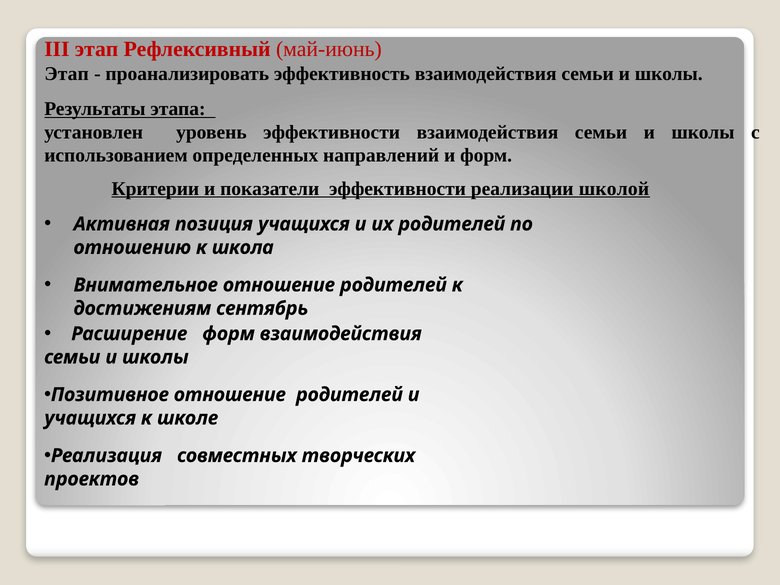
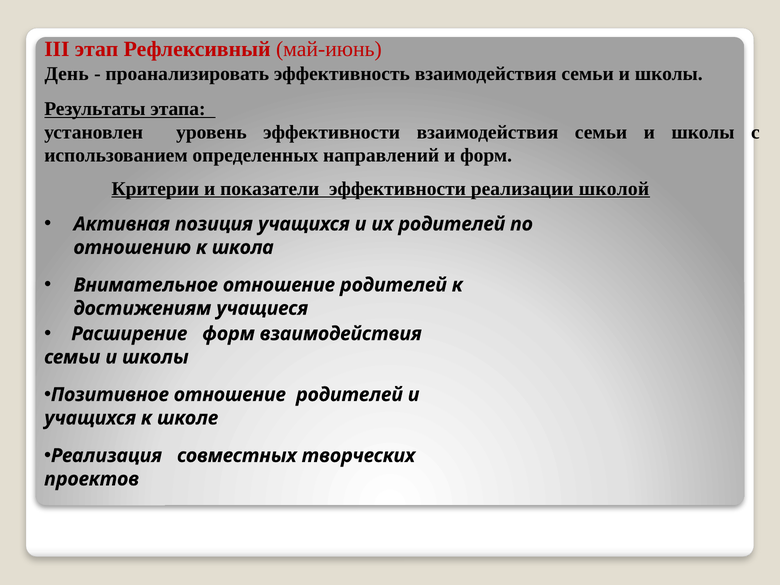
Этап at (67, 74): Этап -> День
сентябрь: сентябрь -> учащиеся
